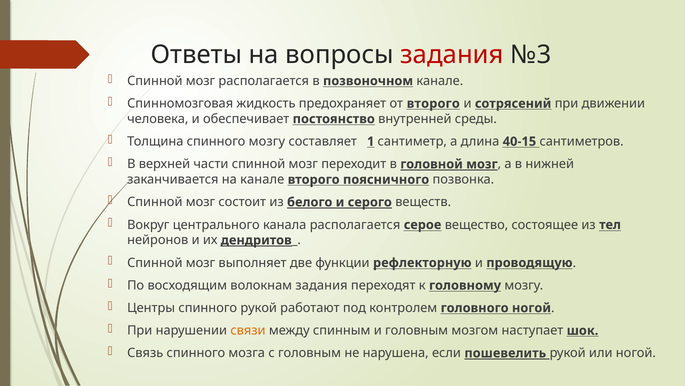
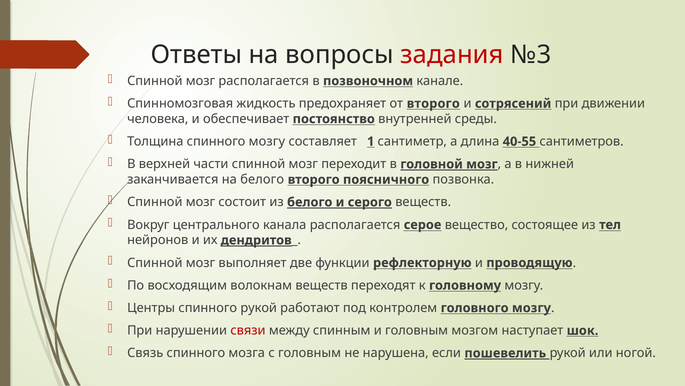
40-15: 40-15 -> 40-55
на канале: канале -> белого
волокнам задания: задания -> веществ
головного ногой: ногой -> мозгу
связи colour: orange -> red
